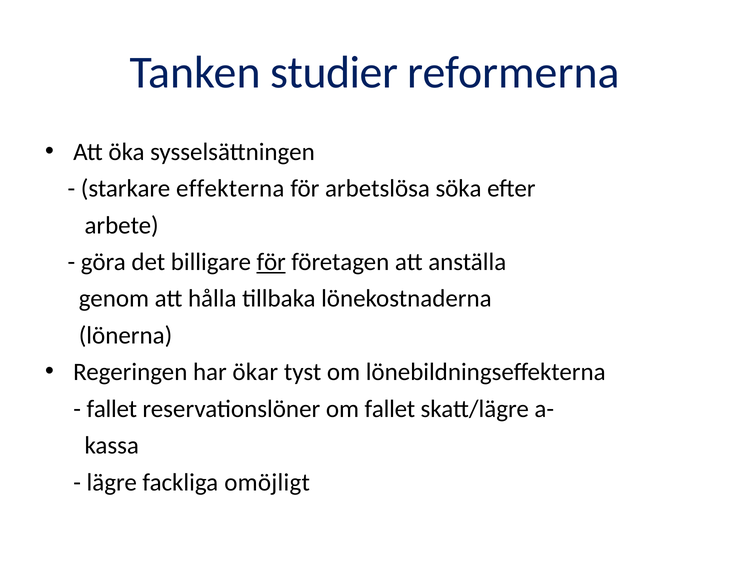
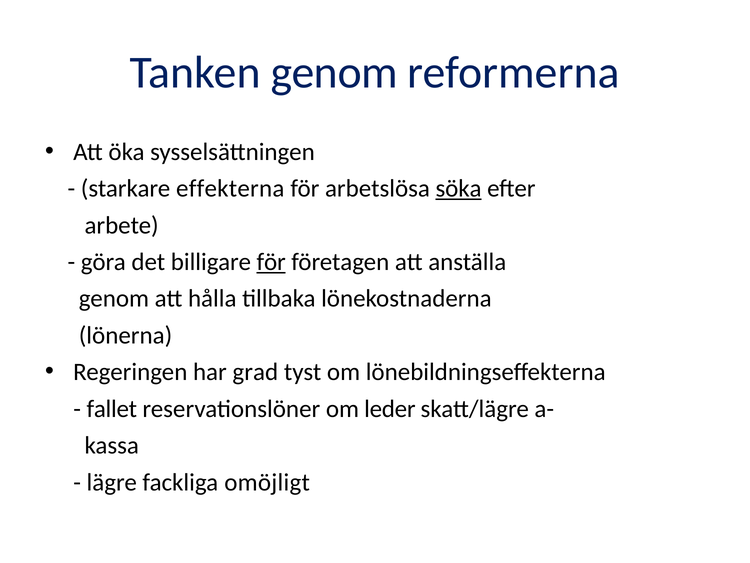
Tanken studier: studier -> genom
söka underline: none -> present
ökar: ökar -> grad
om fallet: fallet -> leder
